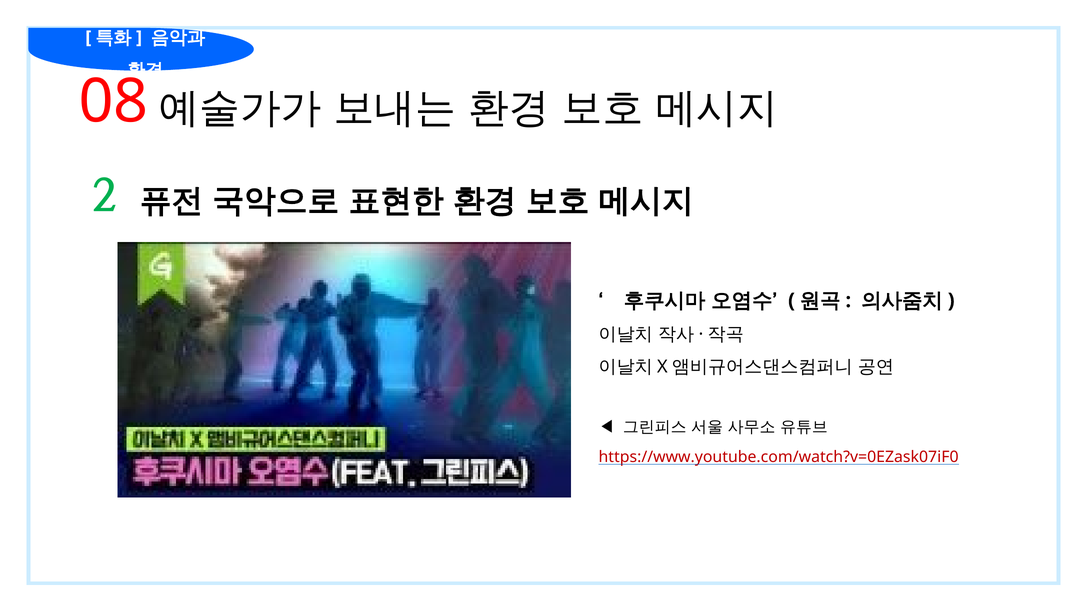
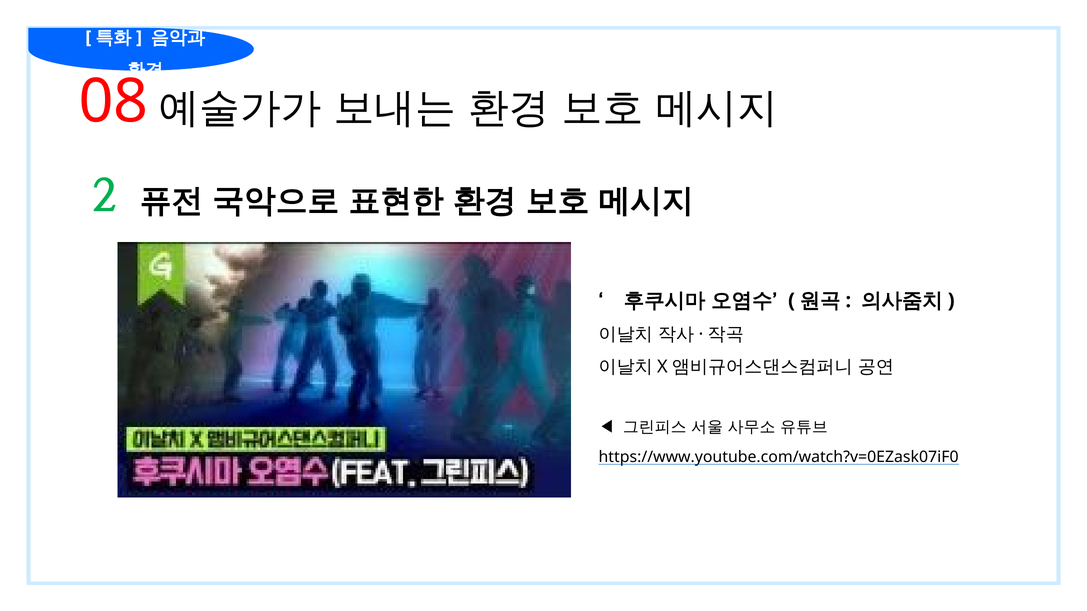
https://www.youtube.com/watch?v=0EZask07iF0 colour: red -> black
